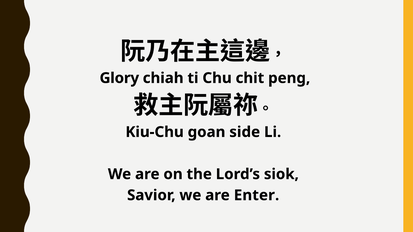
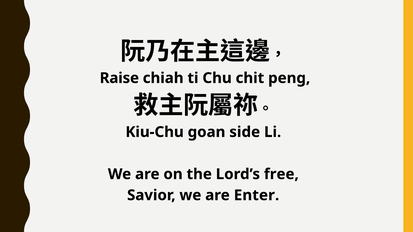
Glory: Glory -> Raise
siok: siok -> free
